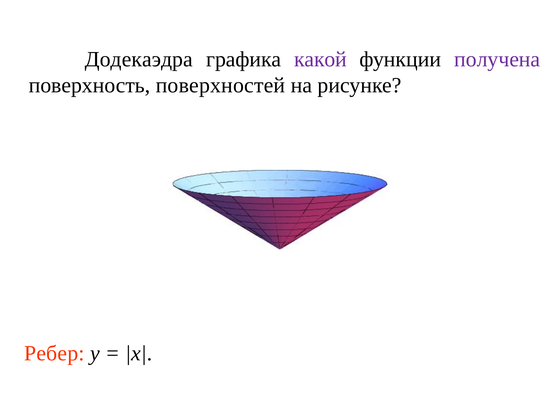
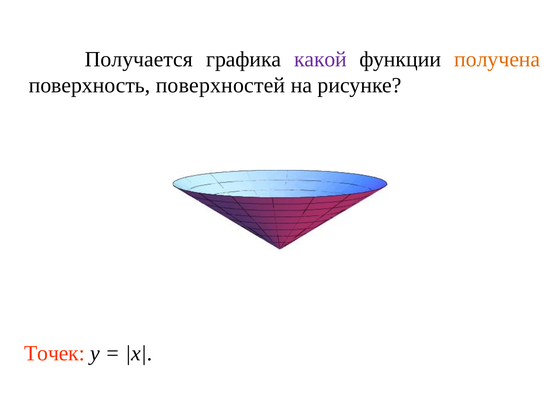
Додекаэдра: Додекаэдра -> Получается
получена colour: purple -> orange
Ребер: Ребер -> Точек
